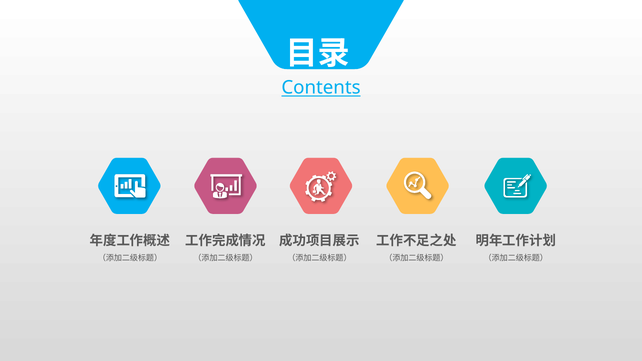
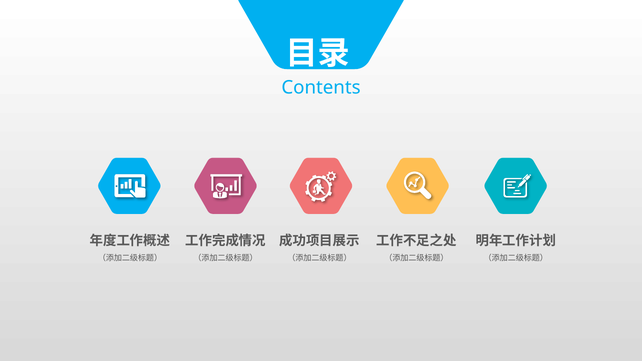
Contents underline: present -> none
